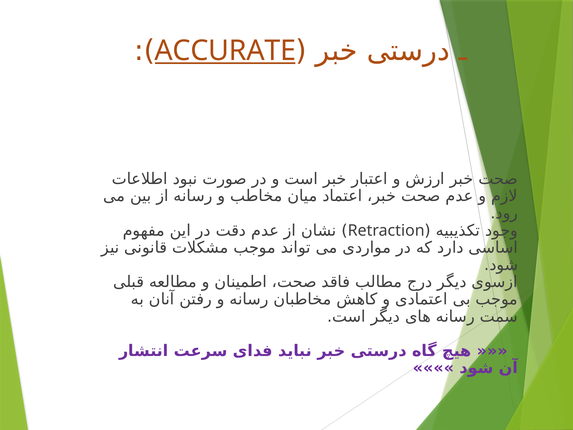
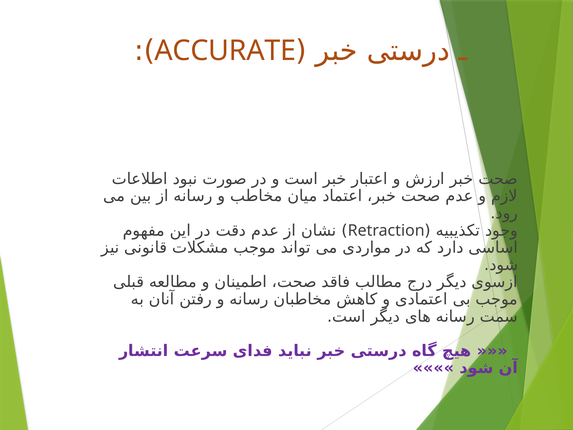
ACCURATE underline: present -> none
